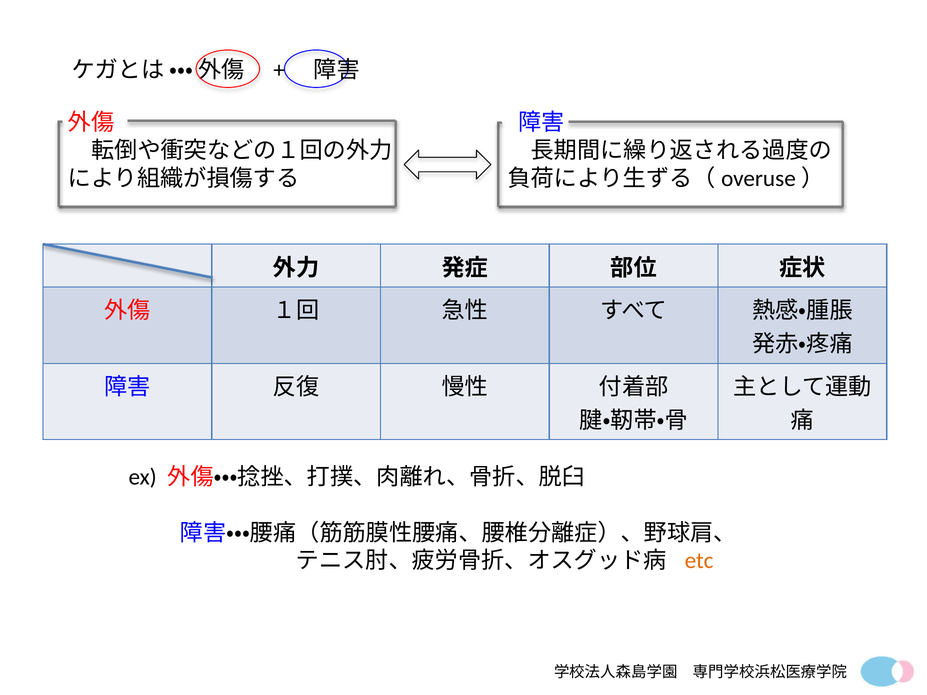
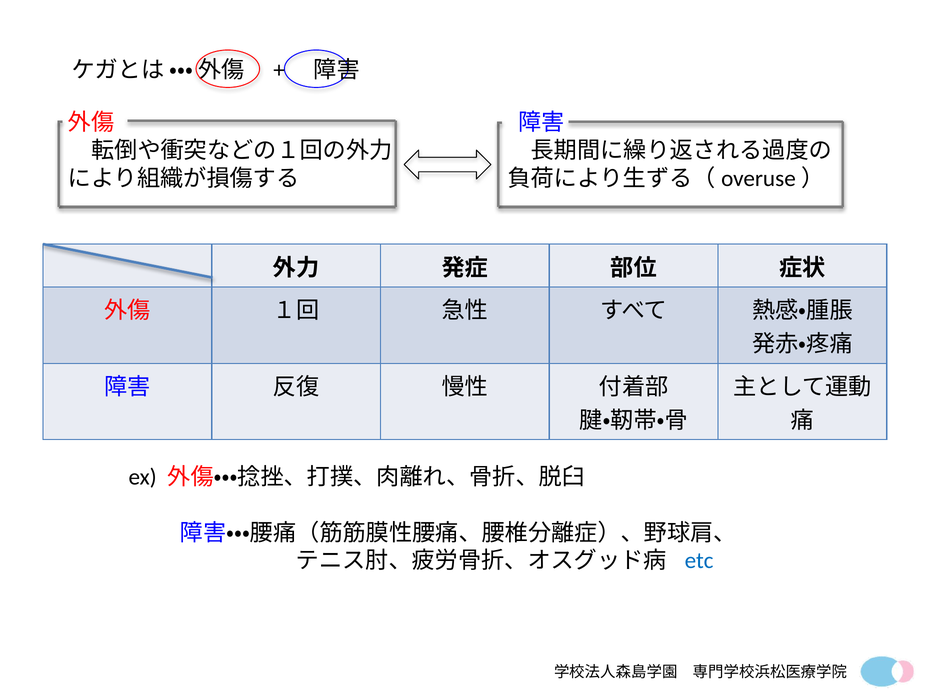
etc colour: orange -> blue
